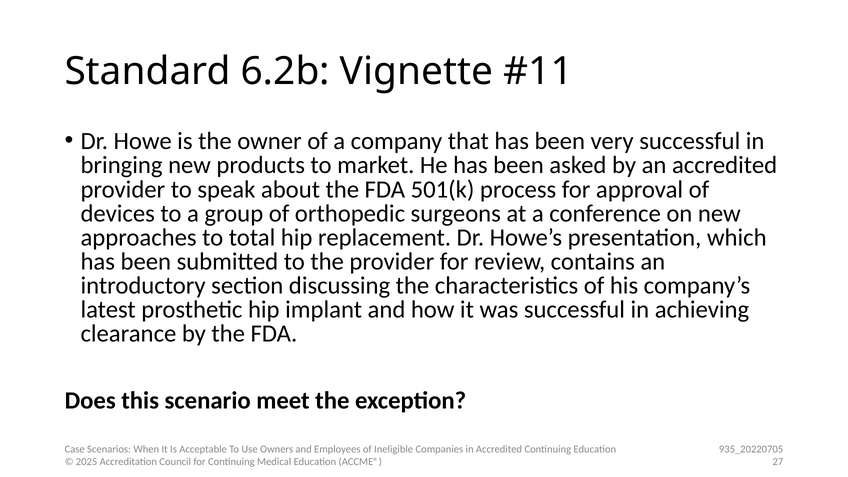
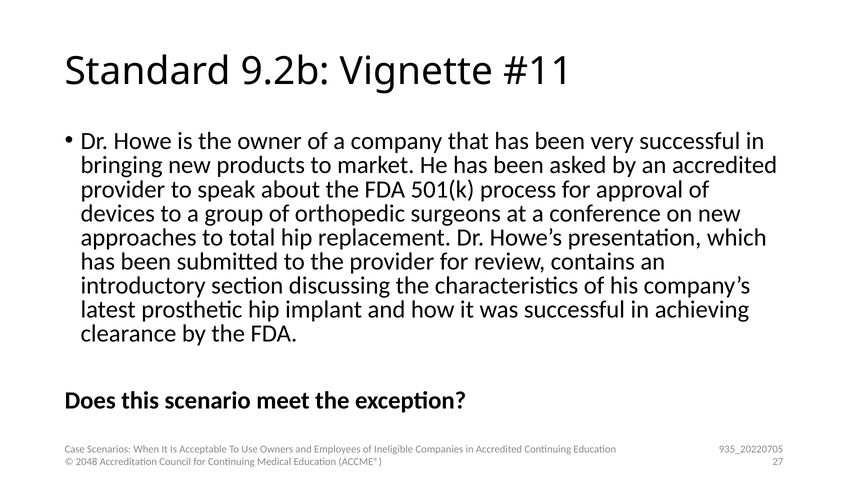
6.2b: 6.2b -> 9.2b
2025: 2025 -> 2048
